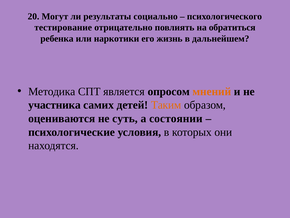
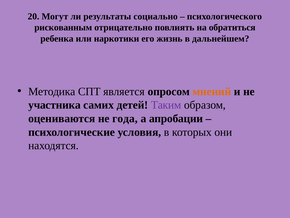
тестирование: тестирование -> рискованным
Таким colour: orange -> purple
суть: суть -> года
состоянии: состоянии -> апробации
